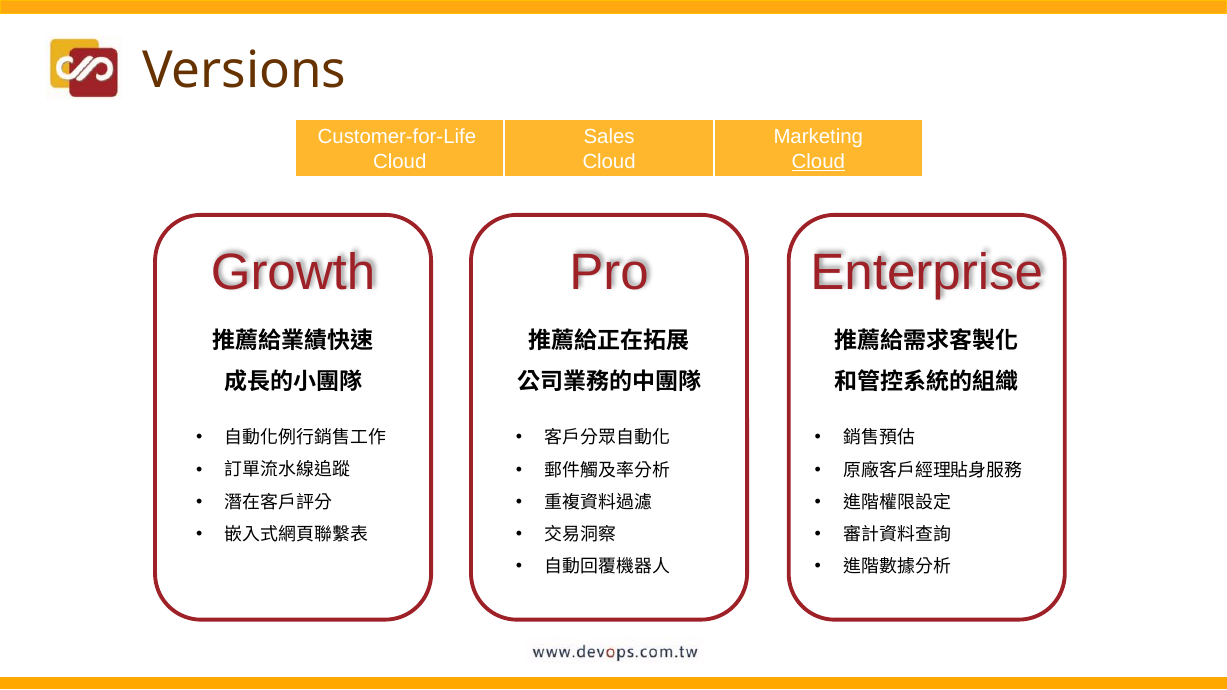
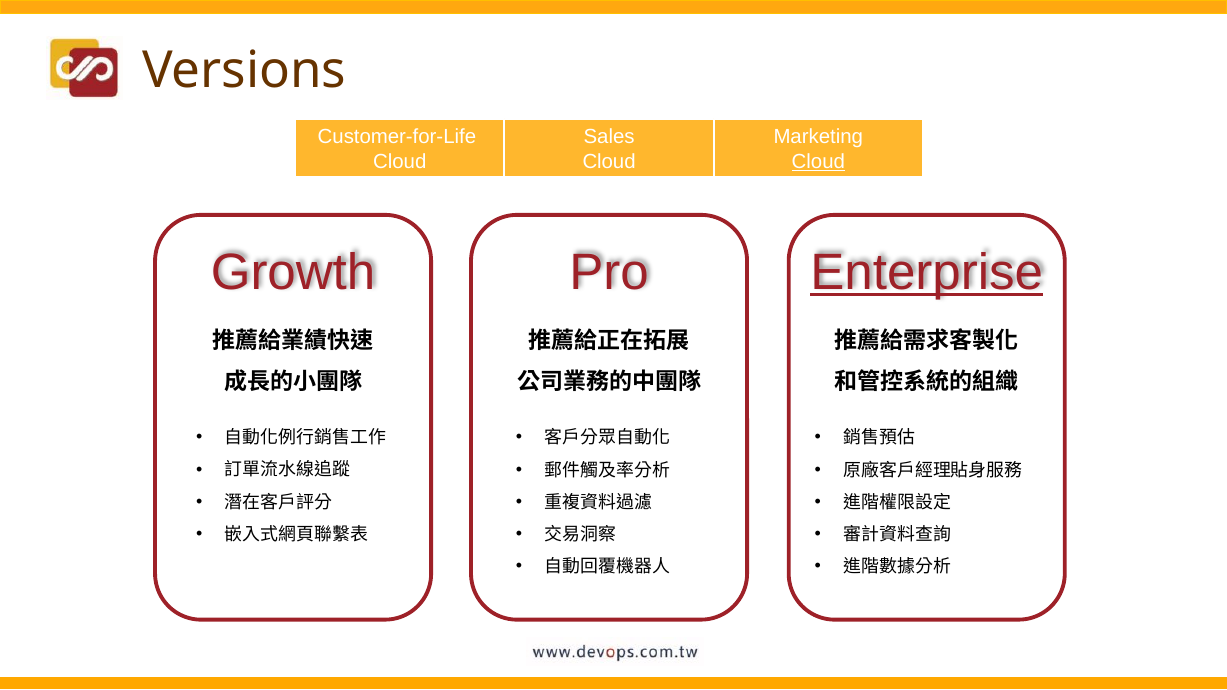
Enterprise underline: none -> present
